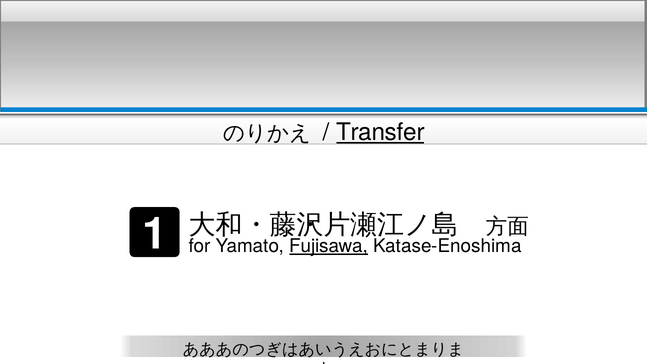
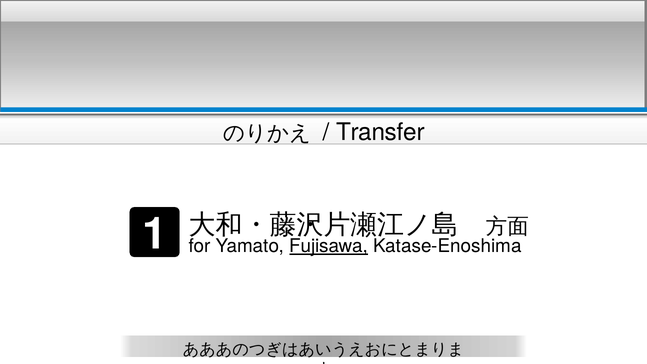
Transfer underline: present -> none
